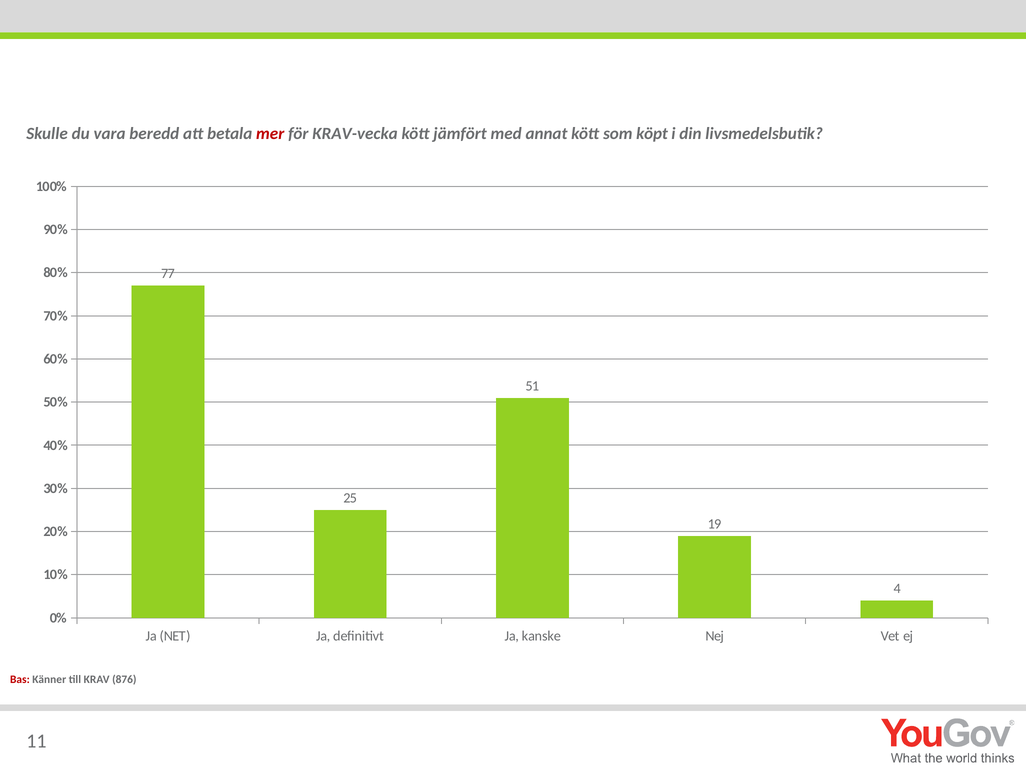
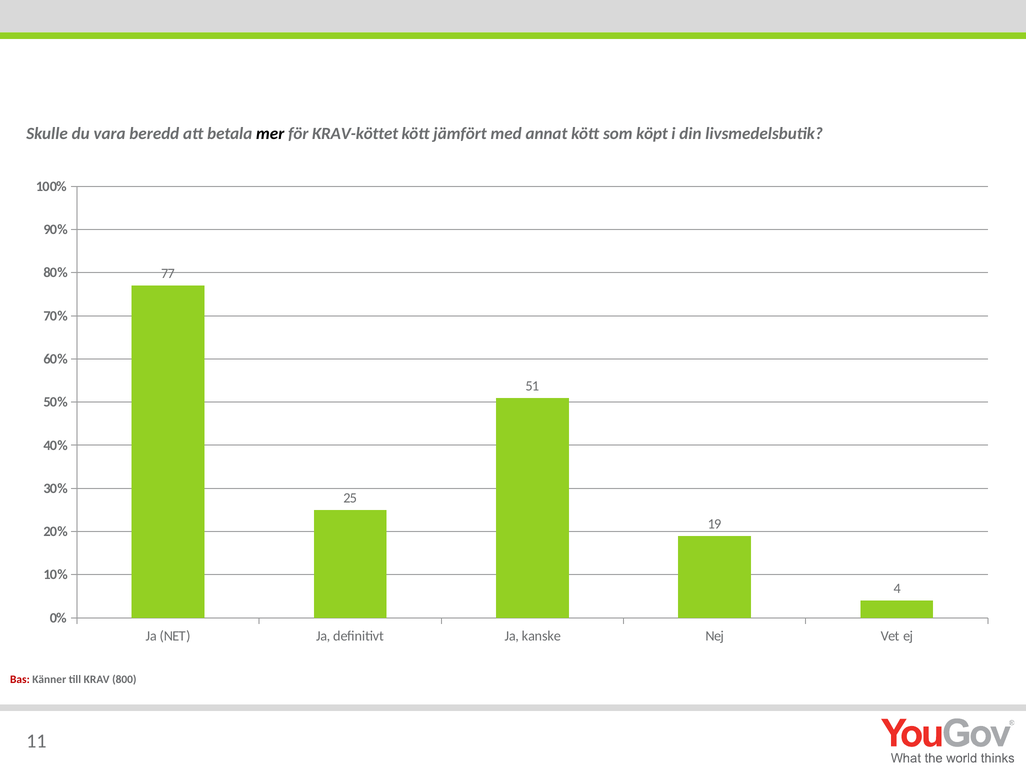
mer colour: red -> black
KRAV-vecka: KRAV-vecka -> KRAV-köttet
876: 876 -> 800
